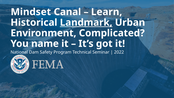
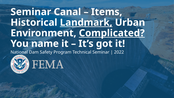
Mindset at (31, 12): Mindset -> Seminar
Learn: Learn -> Items
Complicated underline: none -> present
